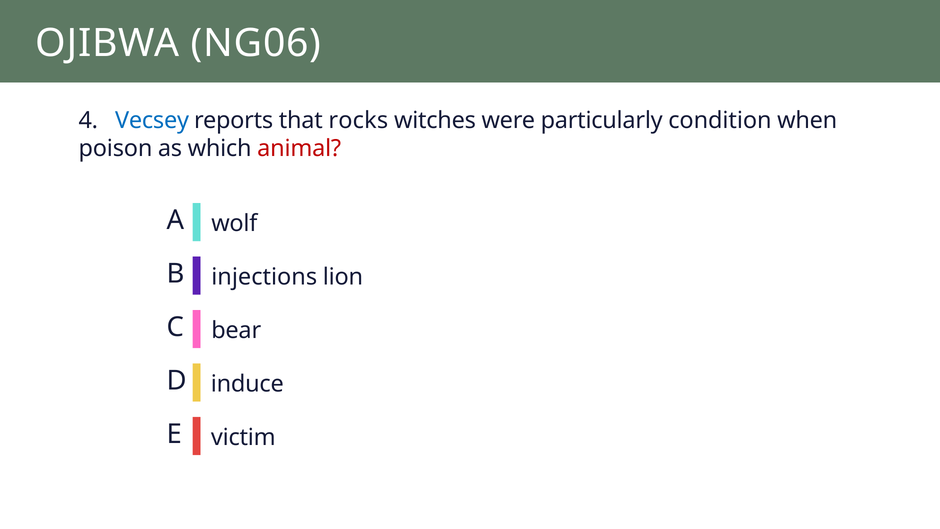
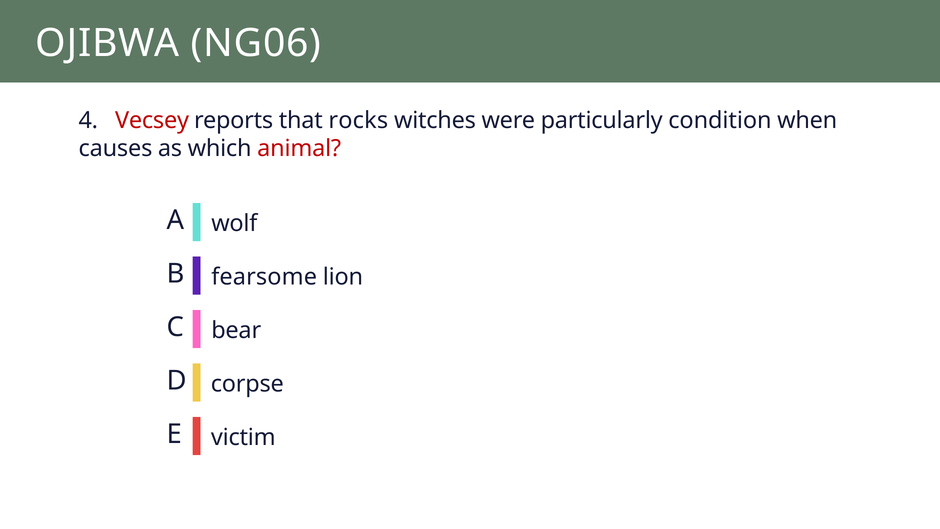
Vecsey colour: blue -> red
poison: poison -> causes
injections: injections -> fearsome
induce: induce -> corpse
